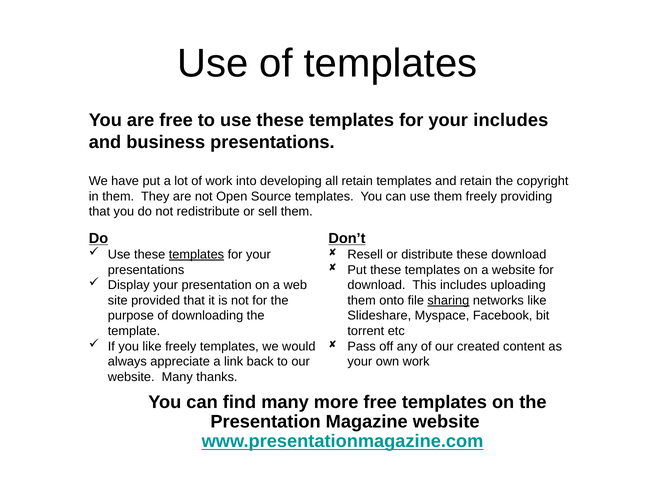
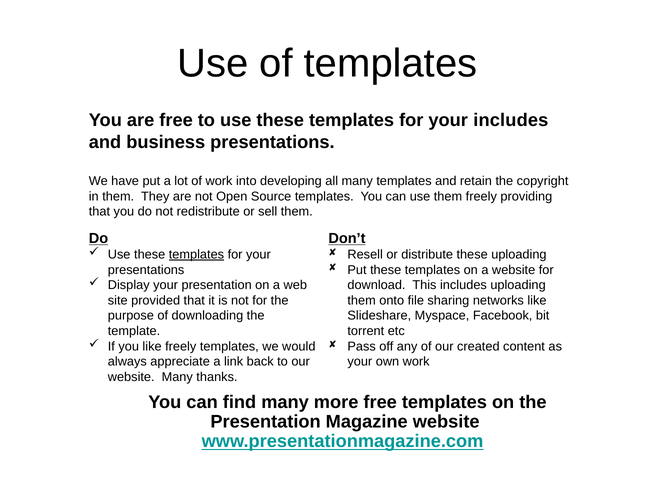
all retain: retain -> many
these download: download -> uploading
sharing underline: present -> none
